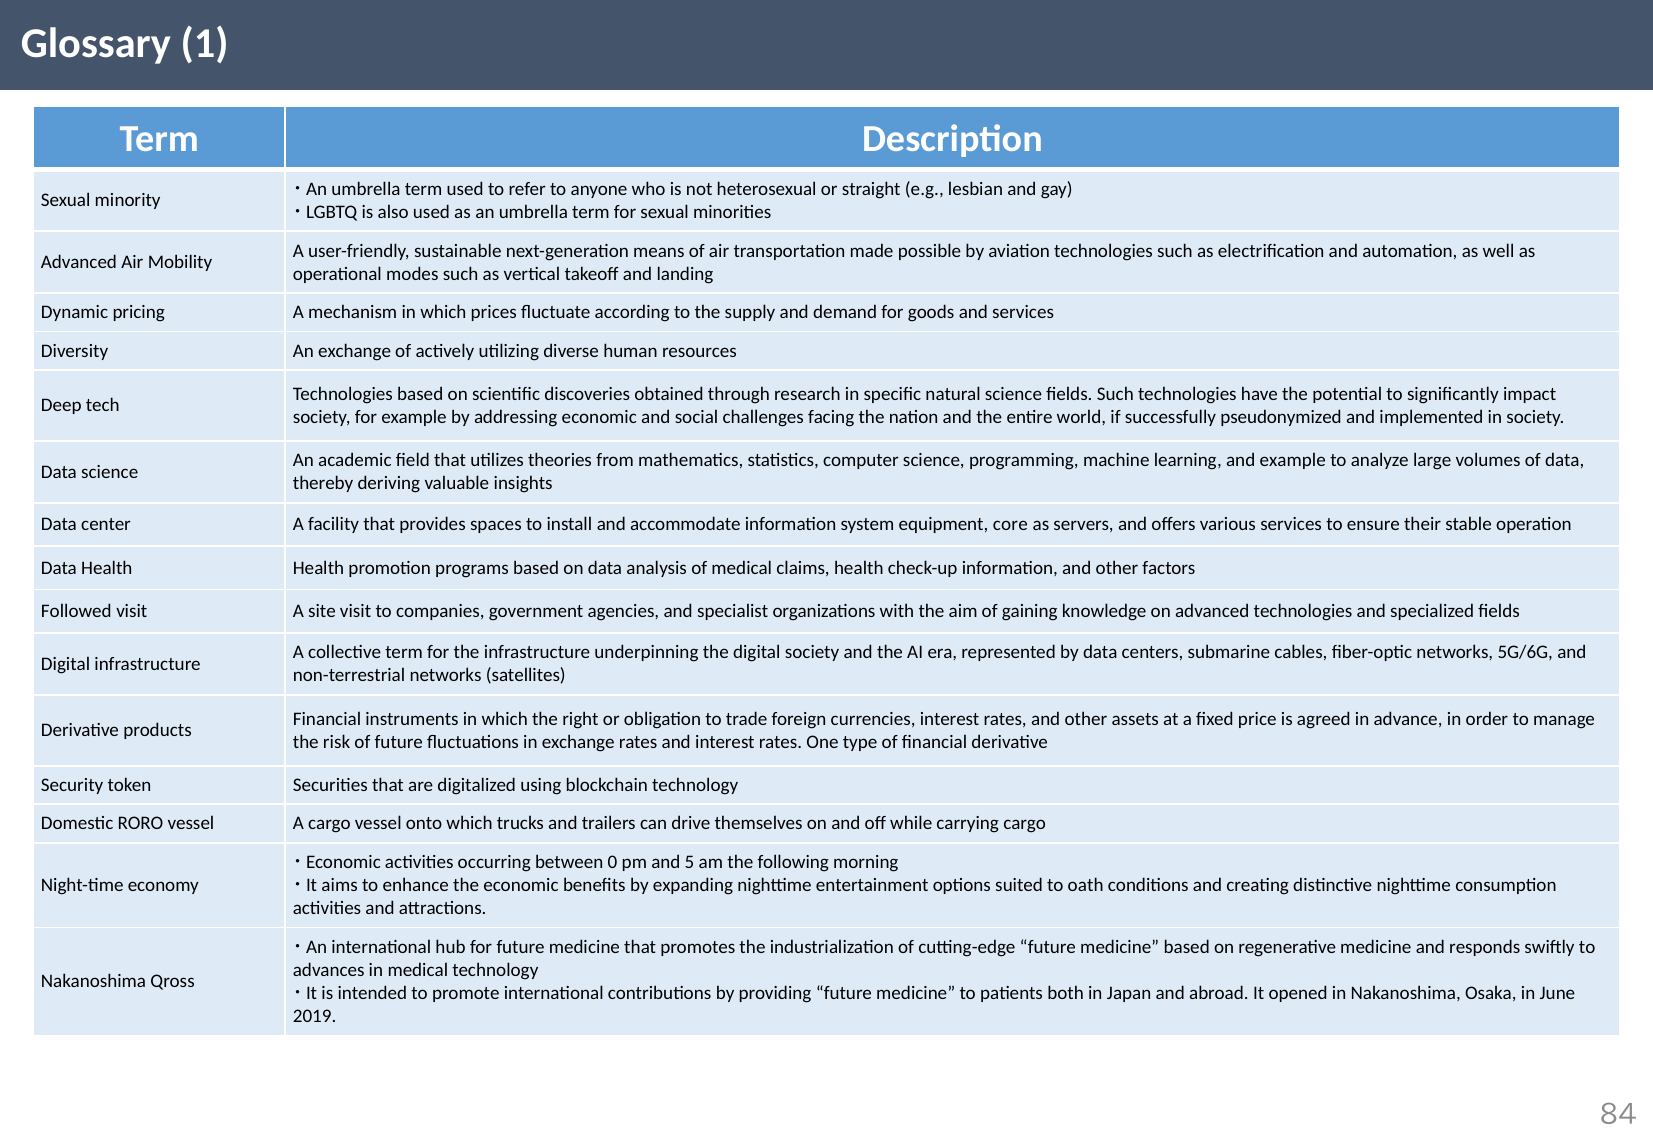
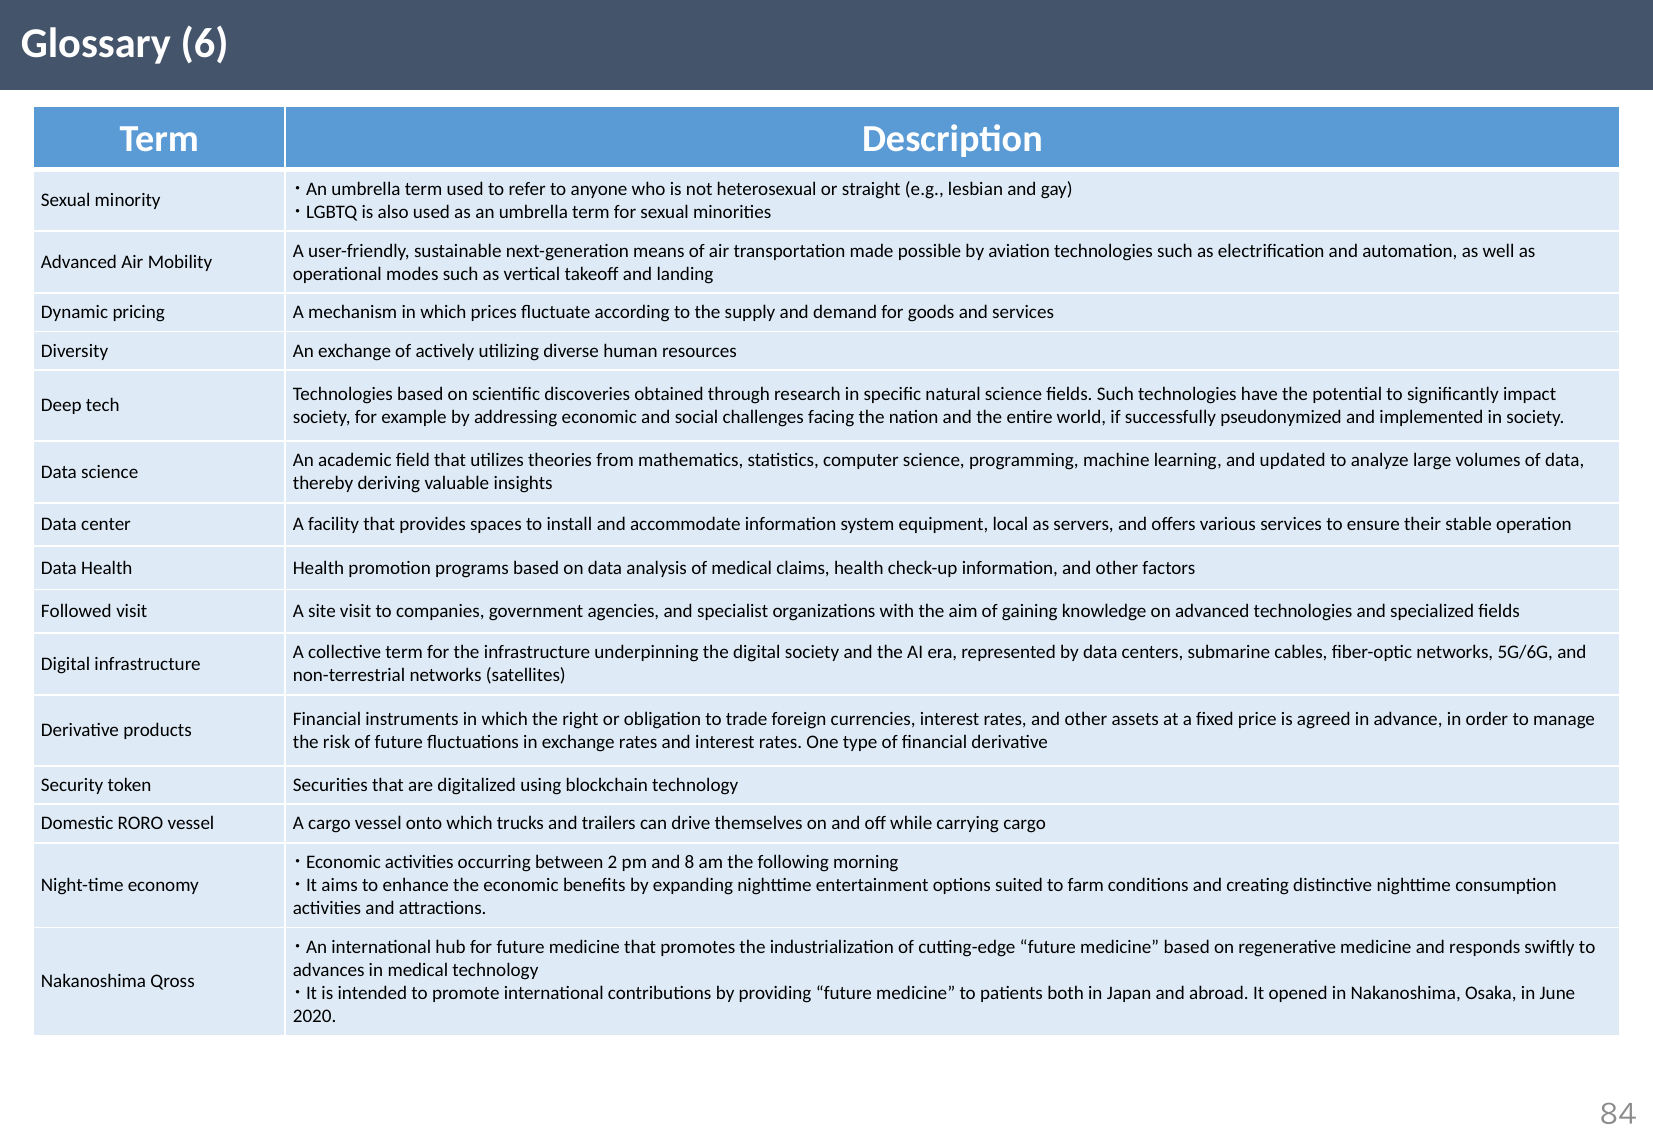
1: 1 -> 6
and example: example -> updated
core: core -> local
0: 0 -> 2
5: 5 -> 8
oath: oath -> farm
2019: 2019 -> 2020
